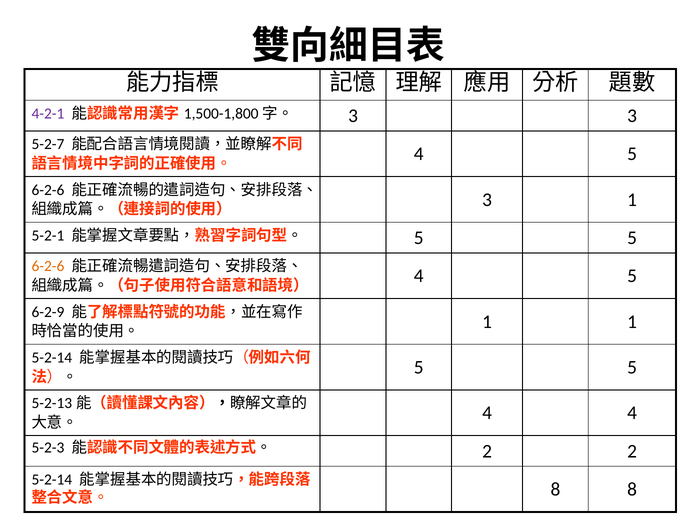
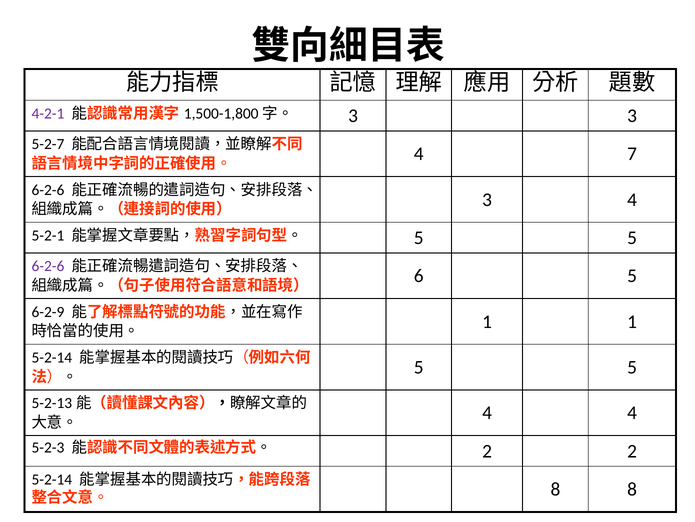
5 at (632, 154): 5 -> 7
3 1: 1 -> 4
6-2-6 at (48, 266) colour: orange -> purple
4 at (419, 276): 4 -> 6
